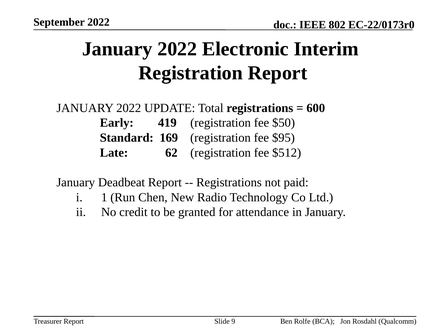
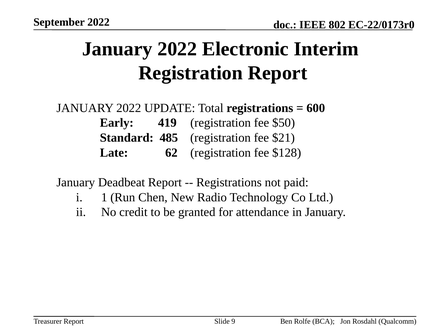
169: 169 -> 485
$95: $95 -> $21
$512: $512 -> $128
